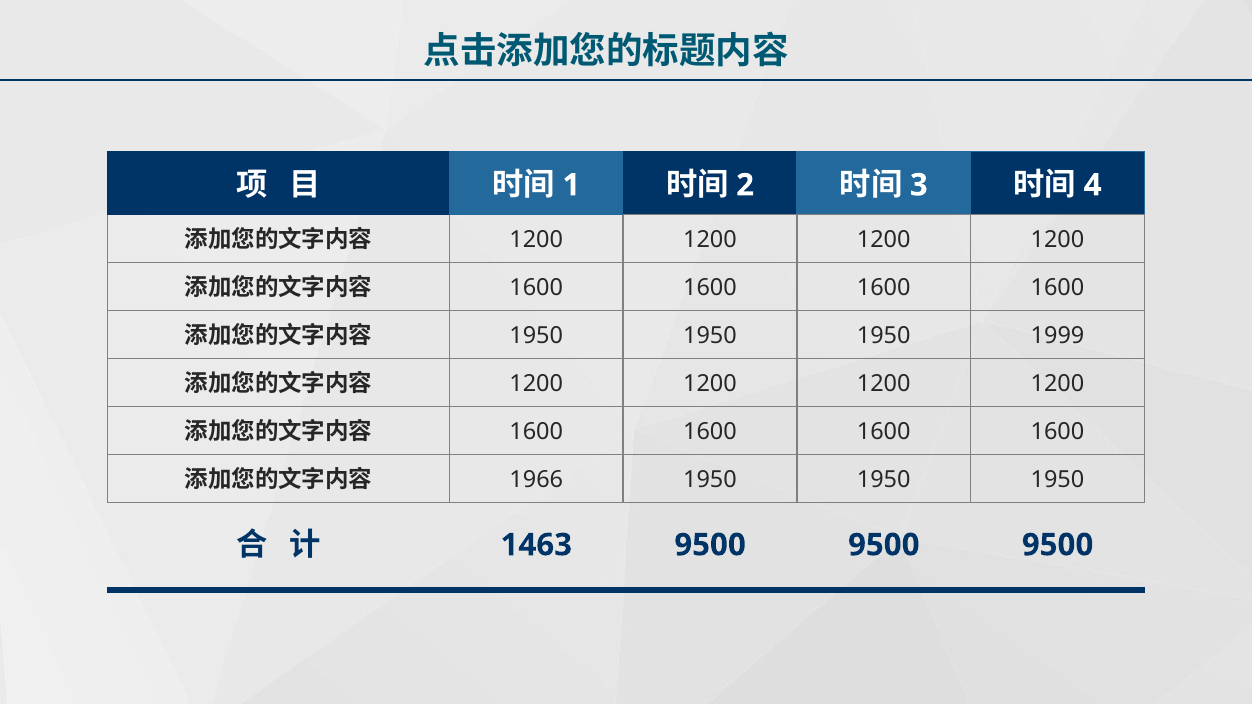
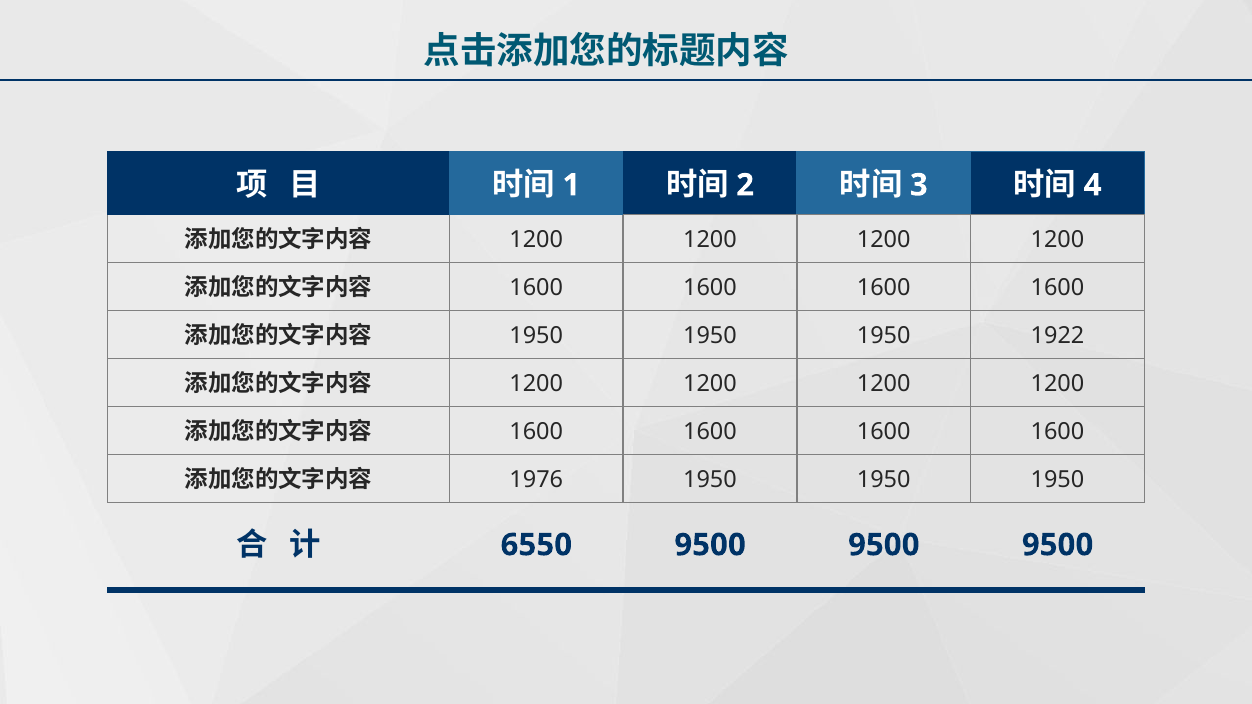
1999: 1999 -> 1922
1966: 1966 -> 1976
1463: 1463 -> 6550
